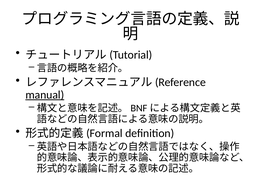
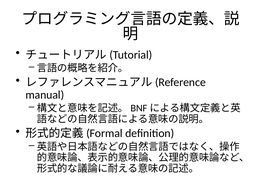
manual underline: present -> none
